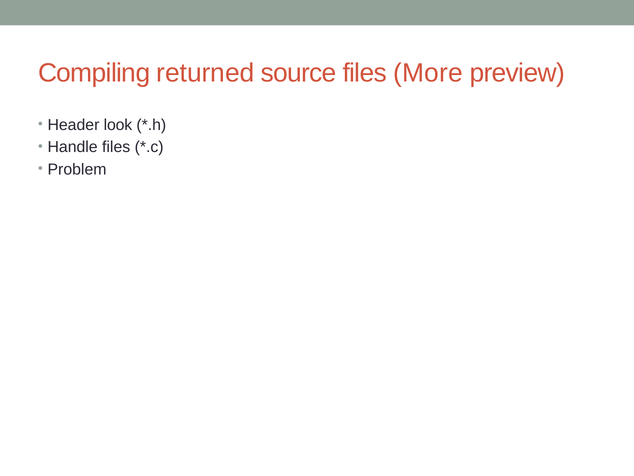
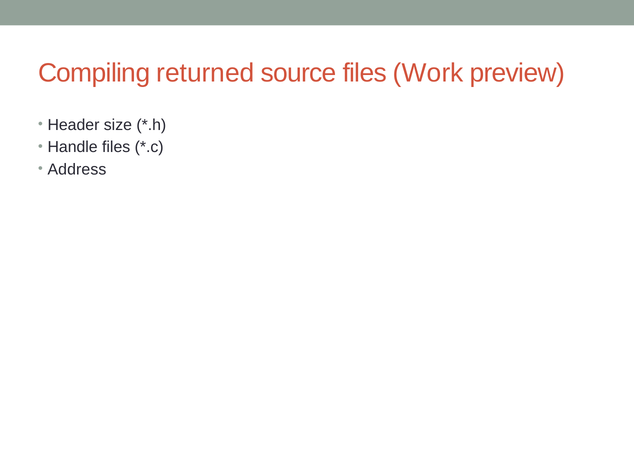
More: More -> Work
look: look -> size
Problem: Problem -> Address
